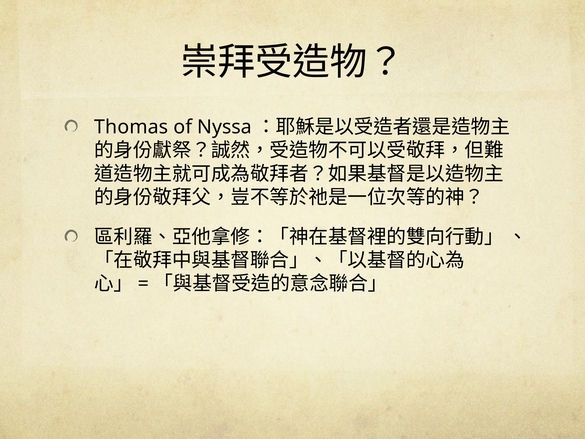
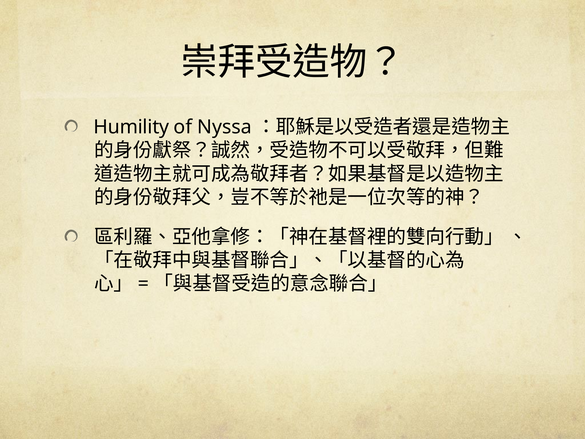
Thomas: Thomas -> Humility
